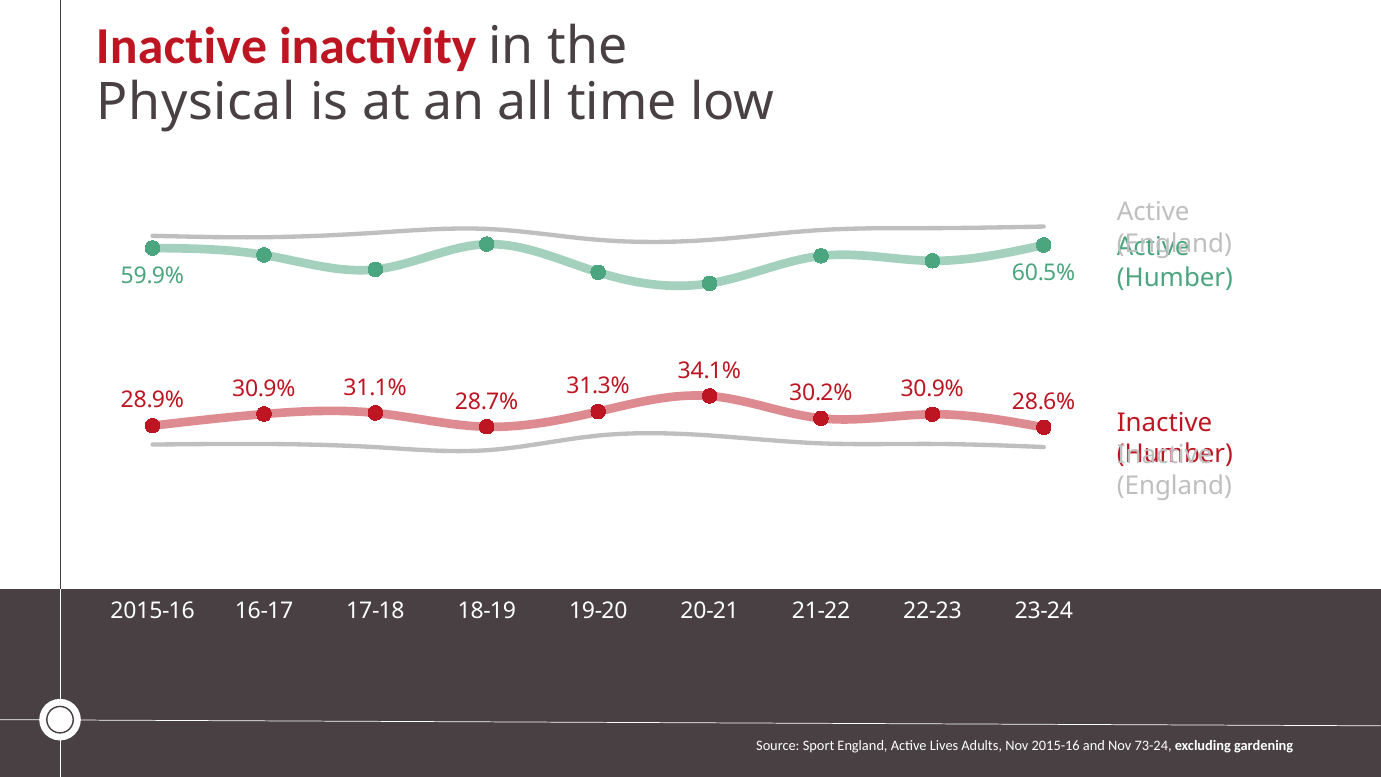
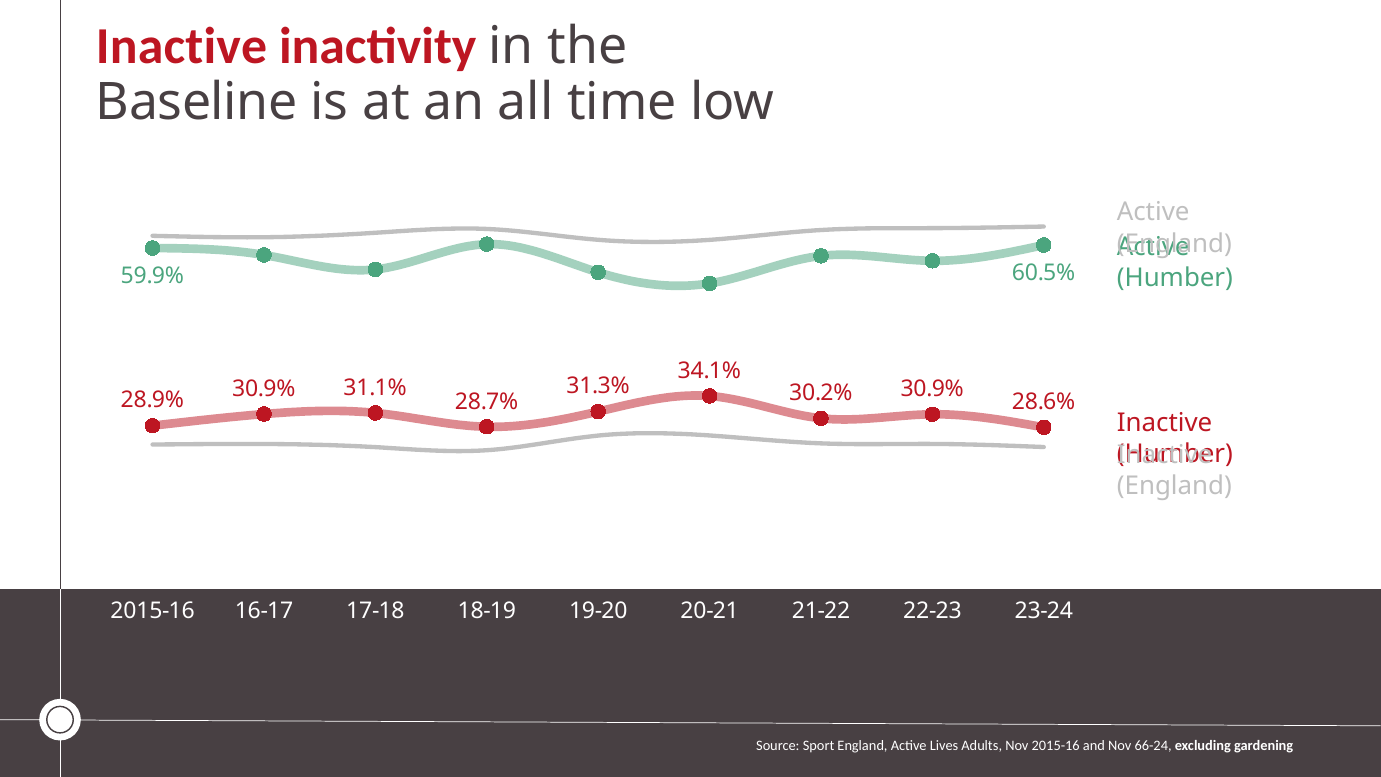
Physical: Physical -> Baseline
73-24: 73-24 -> 66-24
